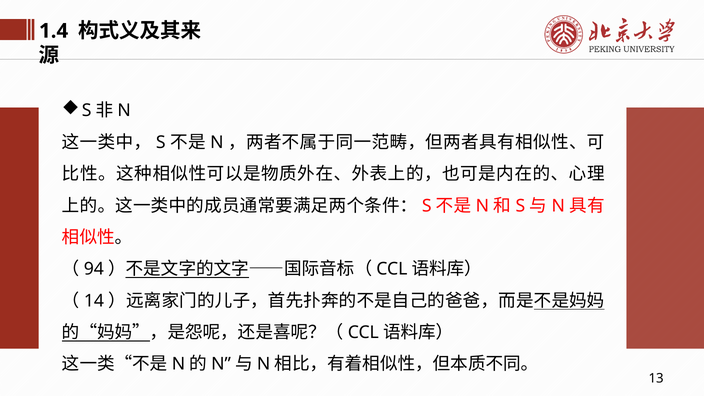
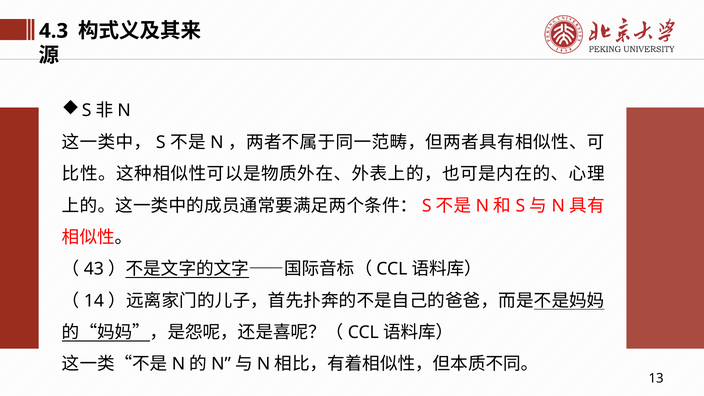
1.4: 1.4 -> 4.3
94: 94 -> 43
